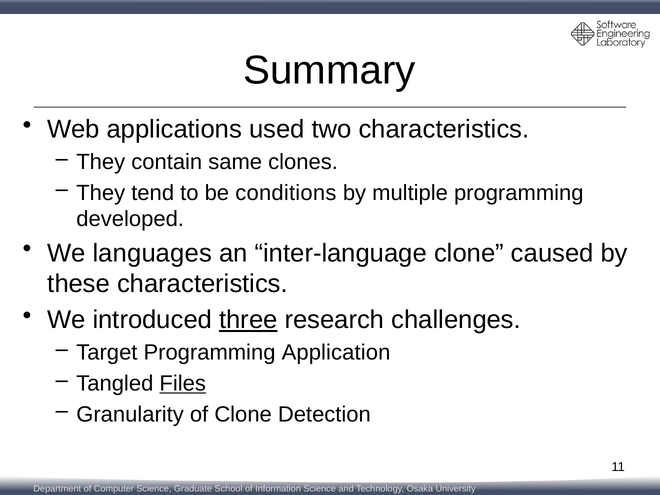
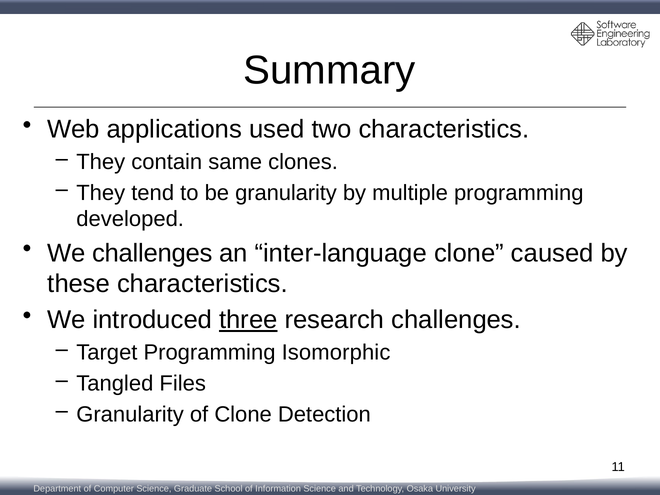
be conditions: conditions -> granularity
We languages: languages -> challenges
Application: Application -> Isomorphic
Files underline: present -> none
